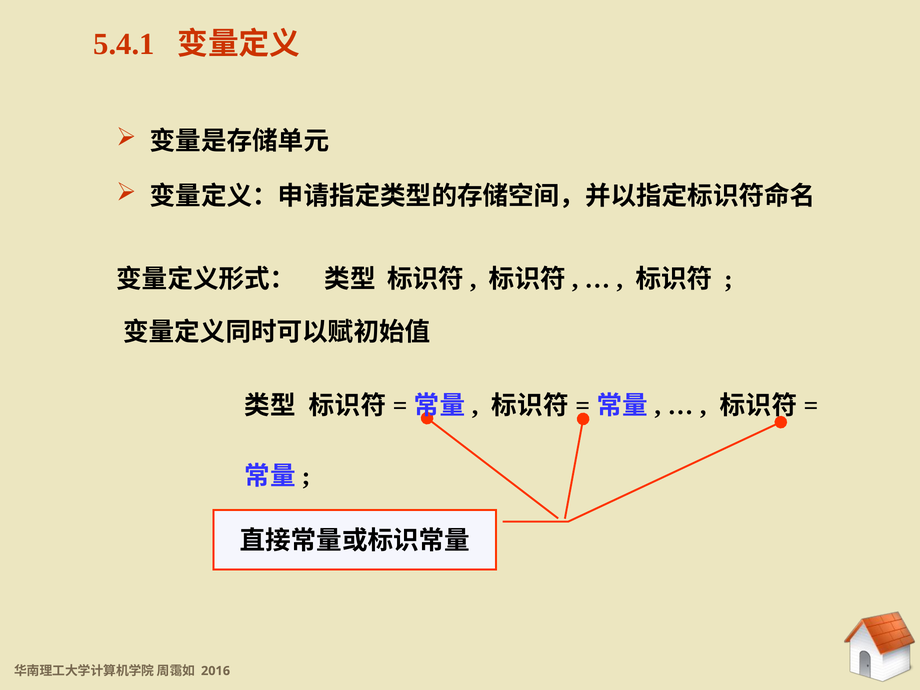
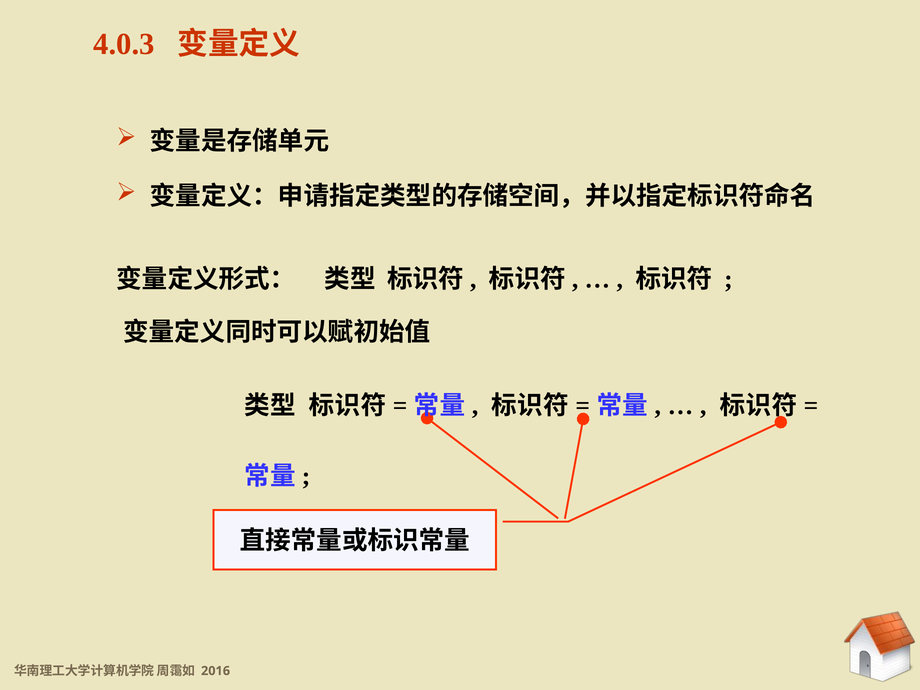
5.4.1: 5.4.1 -> 4.0.3
